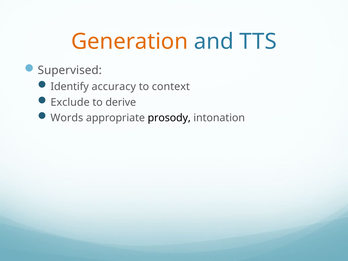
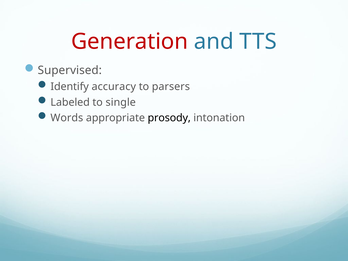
Generation colour: orange -> red
context: context -> parsers
Exclude: Exclude -> Labeled
derive: derive -> single
